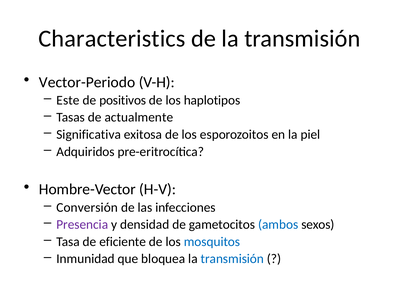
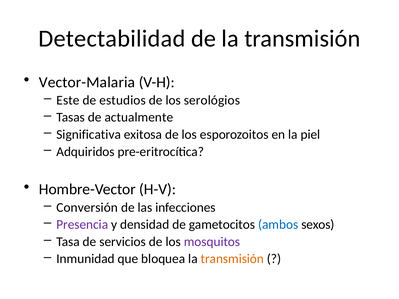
Characteristics: Characteristics -> Detectabilidad
Vector-Periodo: Vector-Periodo -> Vector-Malaria
positivos: positivos -> estudios
haplotipos: haplotipos -> serológios
eficiente: eficiente -> servicios
mosquitos colour: blue -> purple
transmisión at (232, 259) colour: blue -> orange
